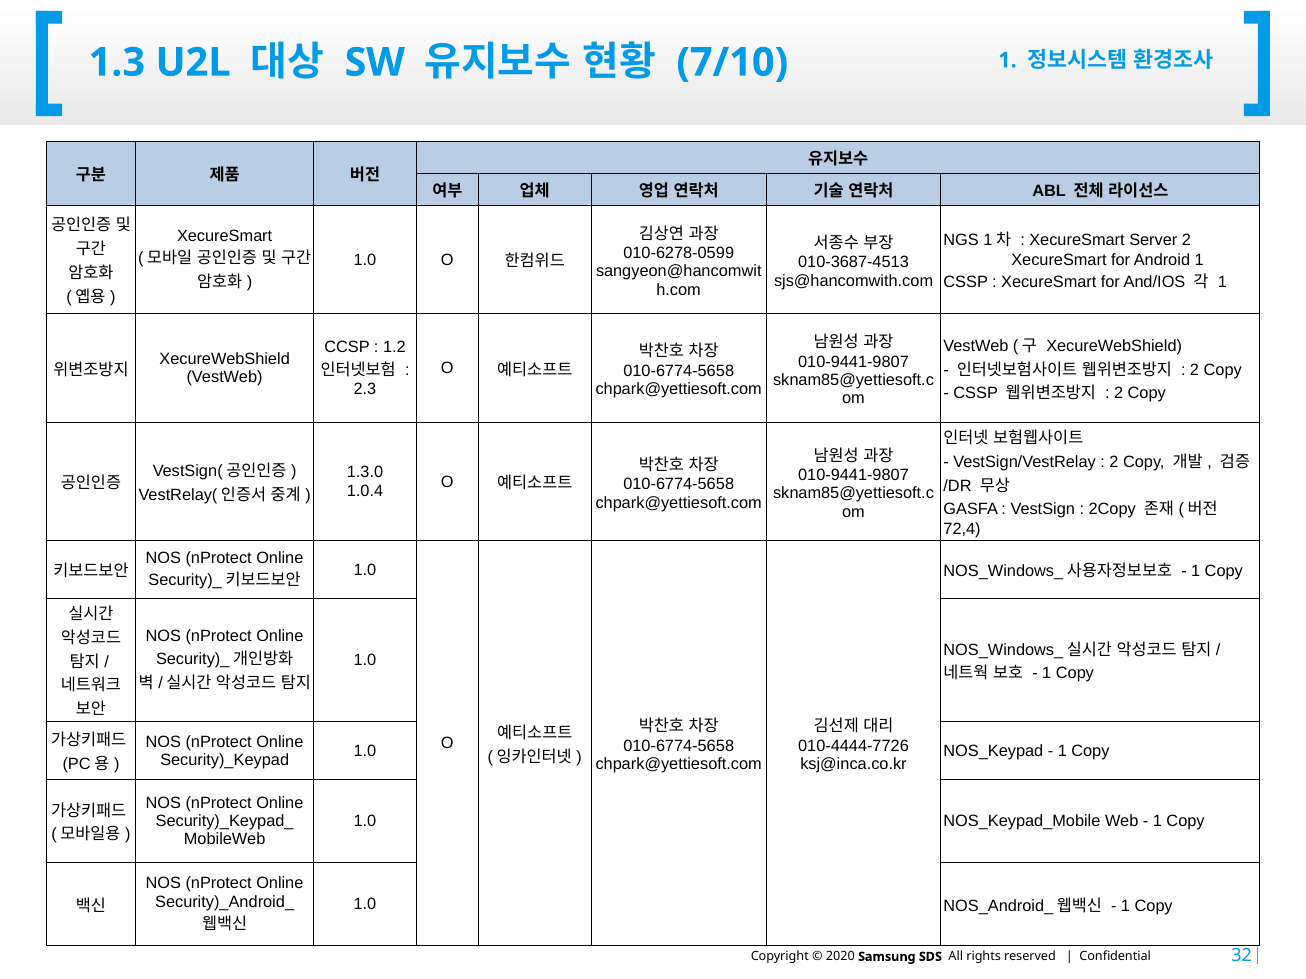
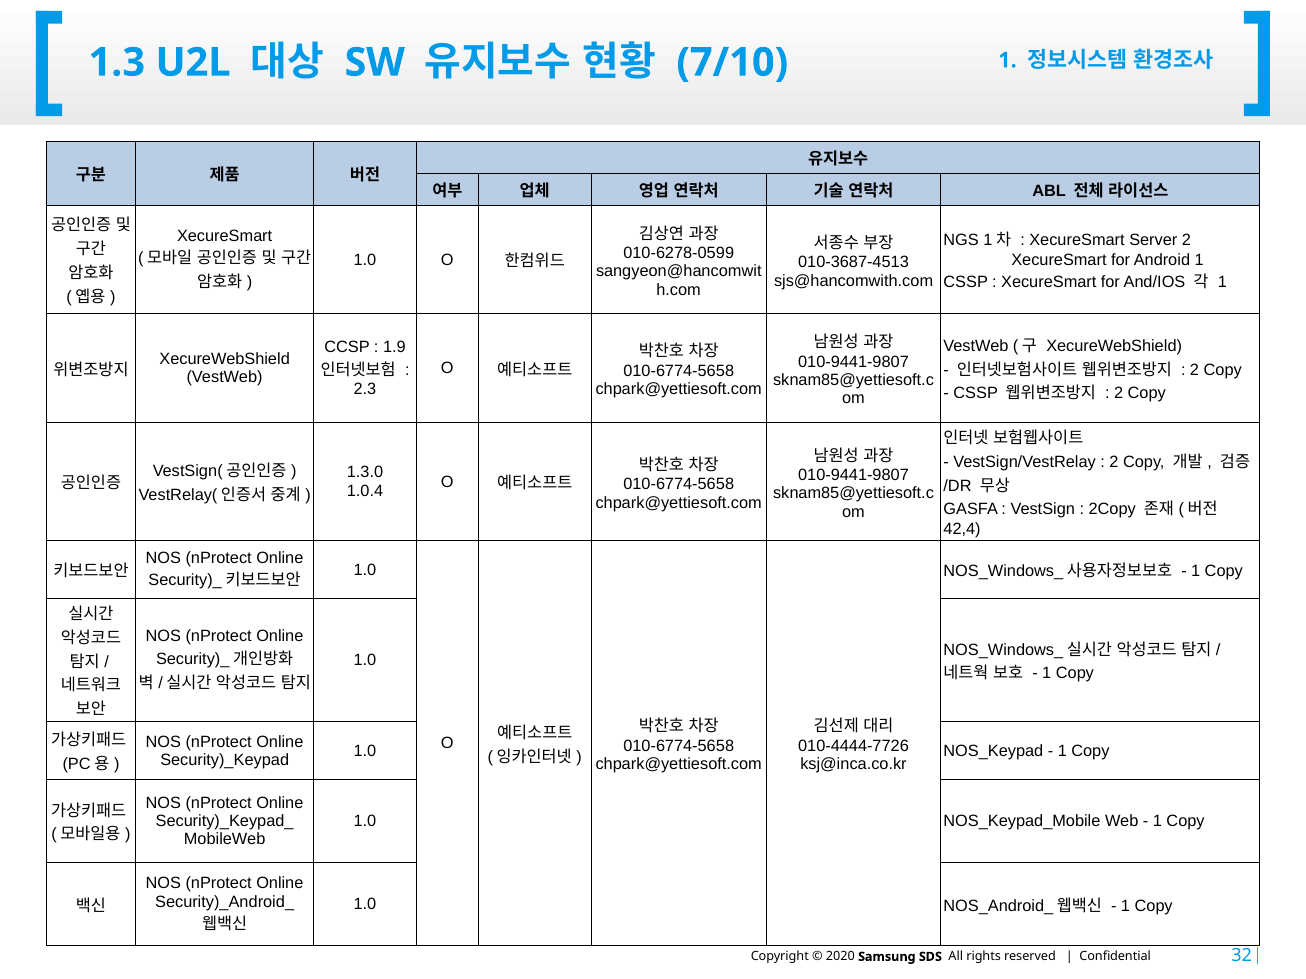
1.2: 1.2 -> 1.9
72,4: 72,4 -> 42,4
